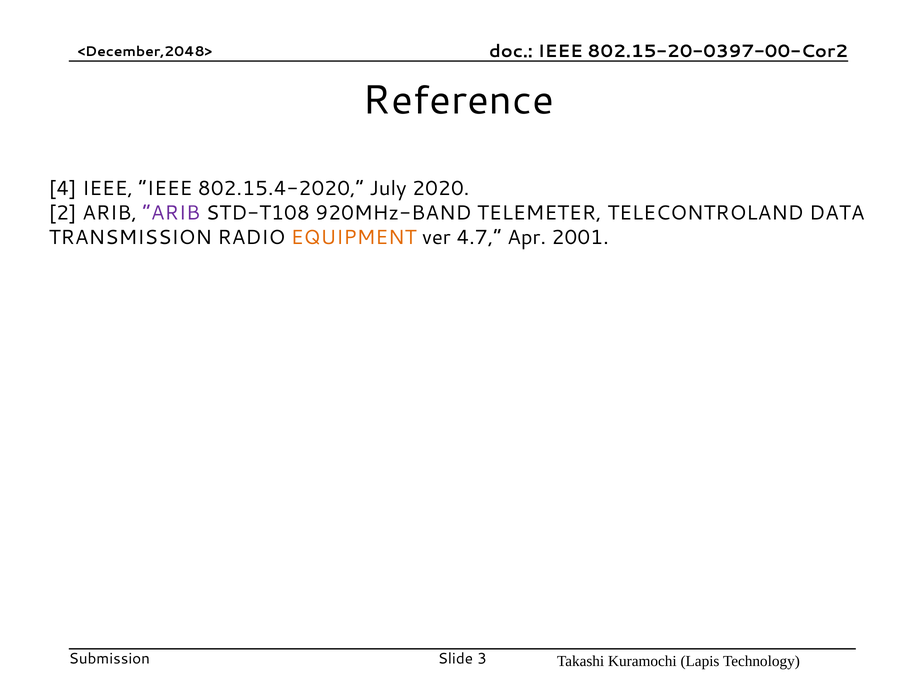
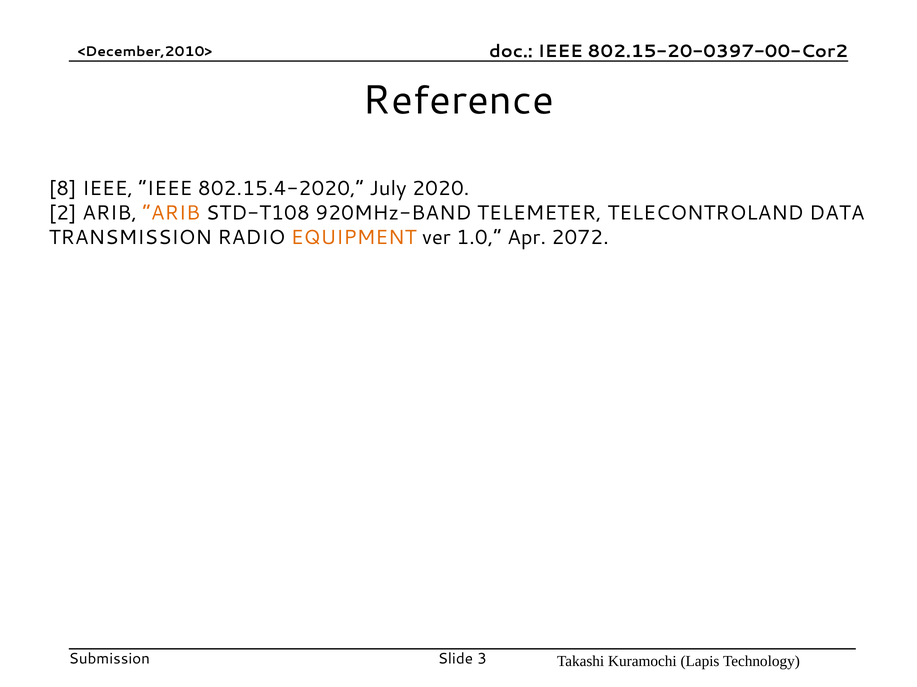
<December,2048>: <December,2048> -> <December,2010>
4: 4 -> 8
ARIB at (171, 213) colour: purple -> orange
4.7: 4.7 -> 1.0
2001: 2001 -> 2072
